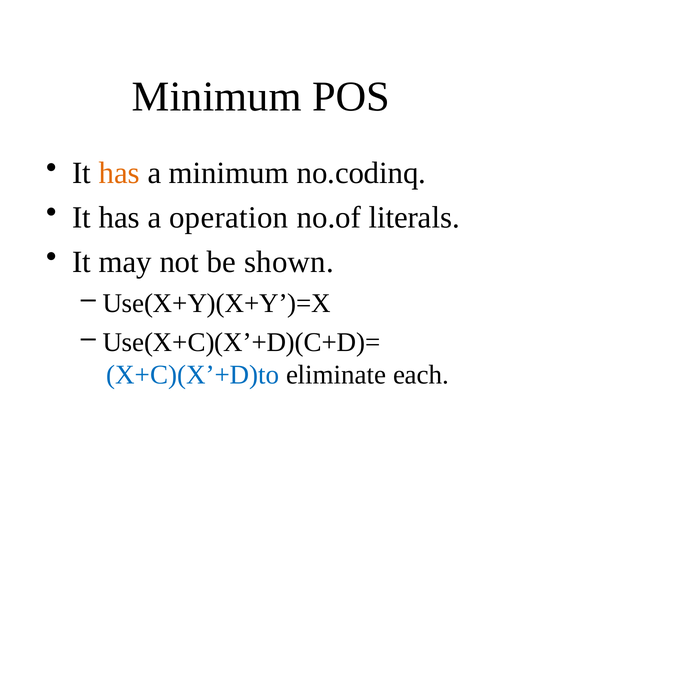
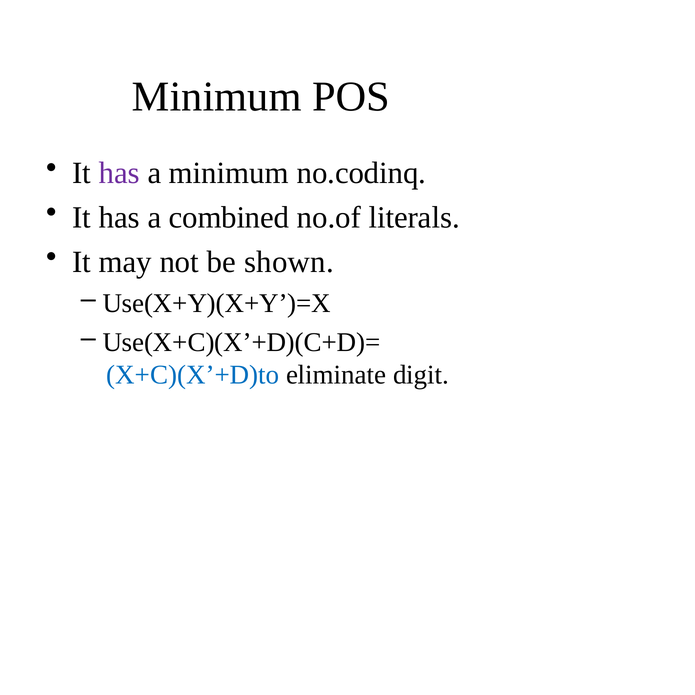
has at (119, 173) colour: orange -> purple
operation: operation -> combined
each: each -> digit
